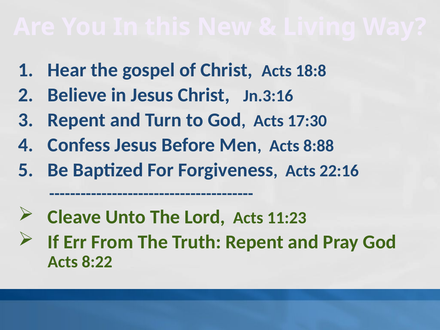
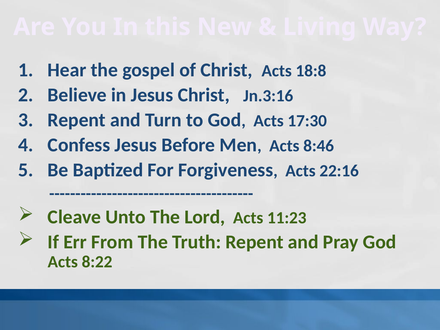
8:88: 8:88 -> 8:46
